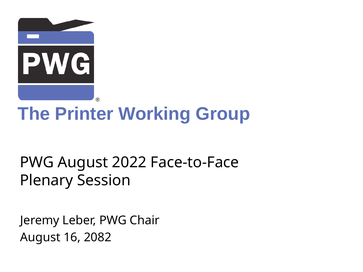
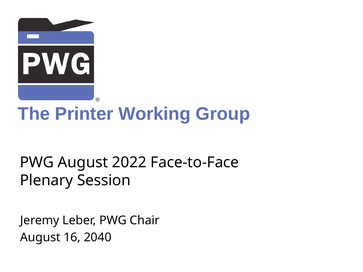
2082: 2082 -> 2040
